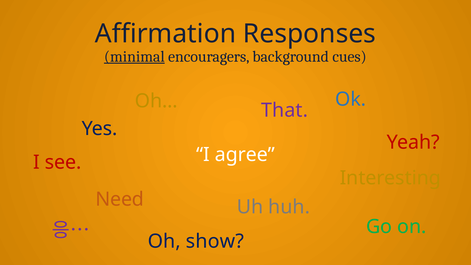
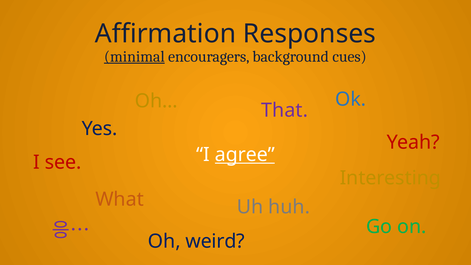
agree underline: none -> present
Need: Need -> What
show: show -> weird
